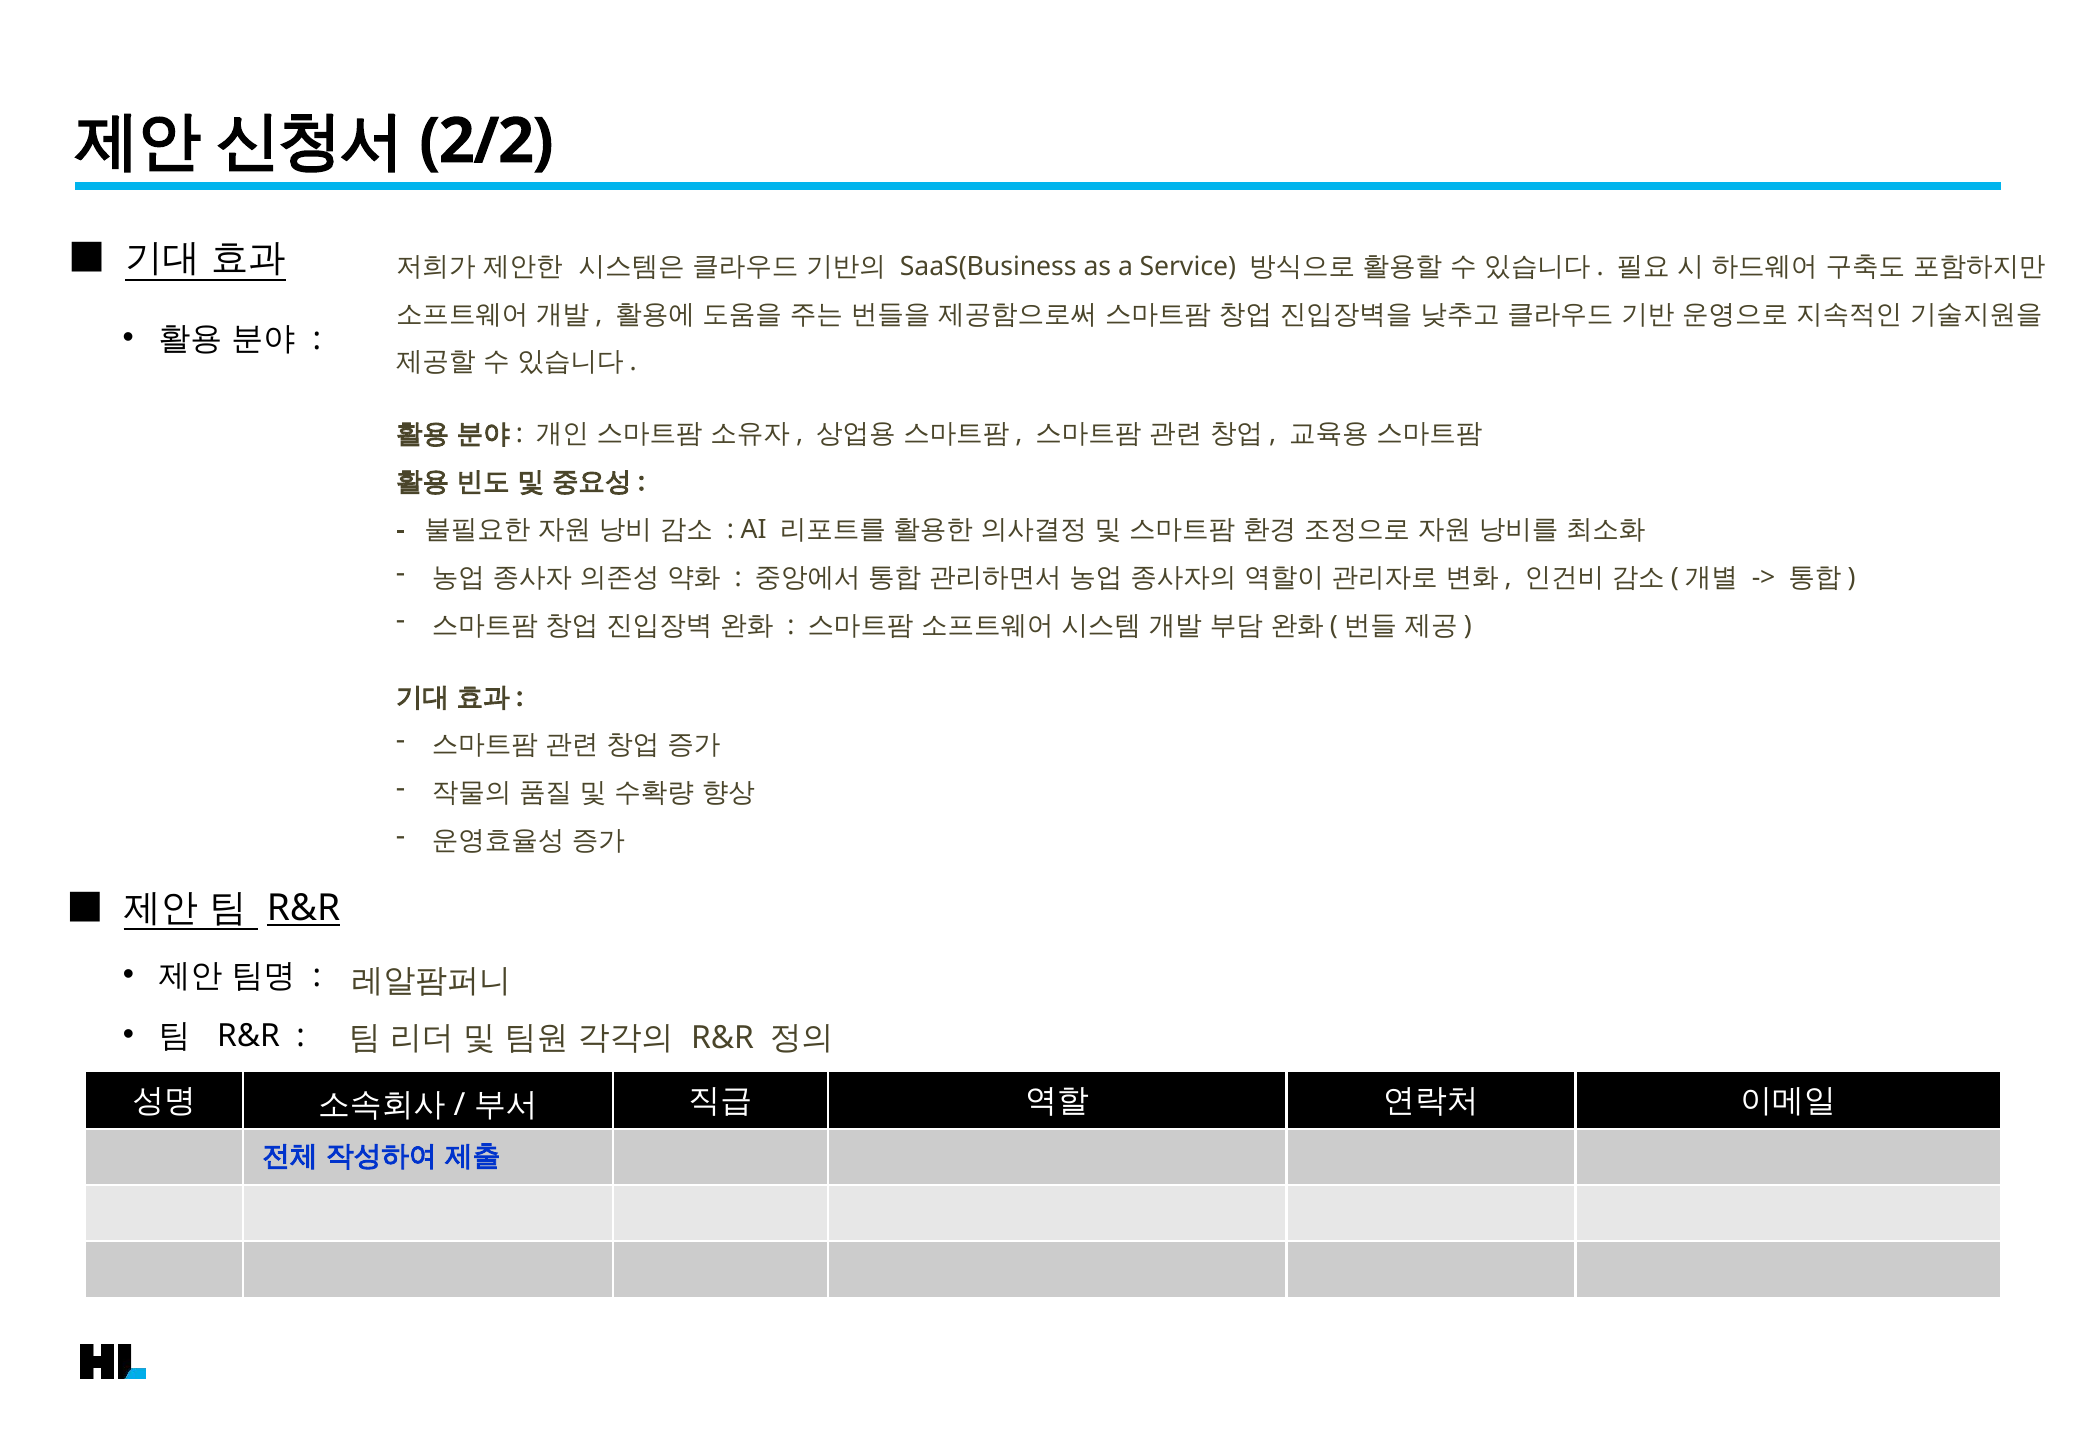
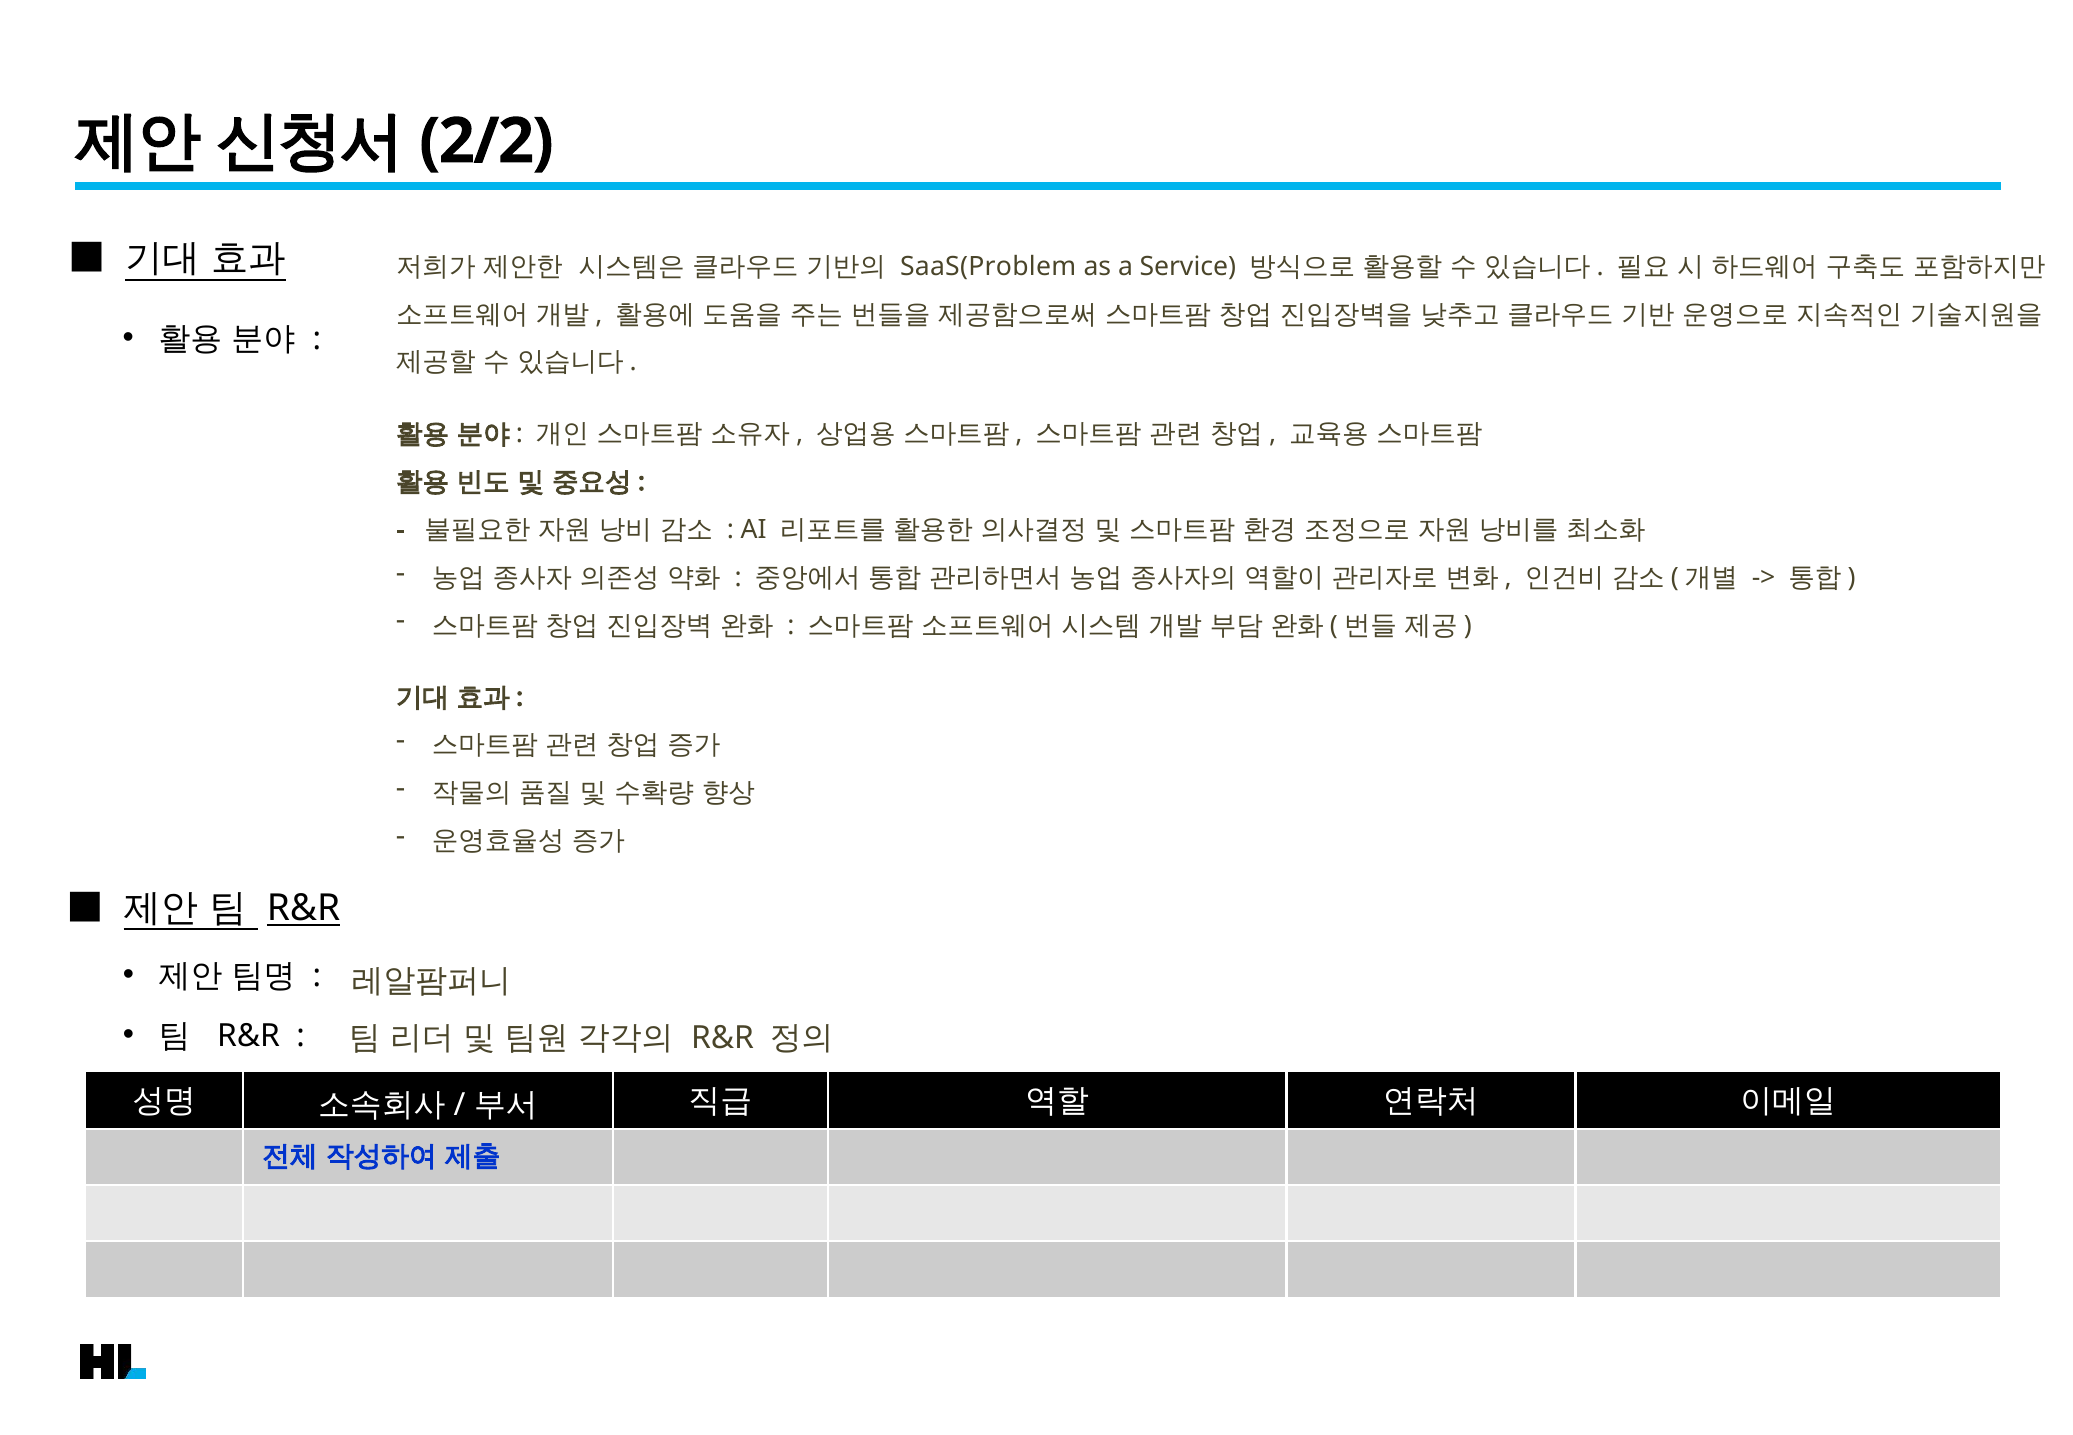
SaaS(Business: SaaS(Business -> SaaS(Problem
